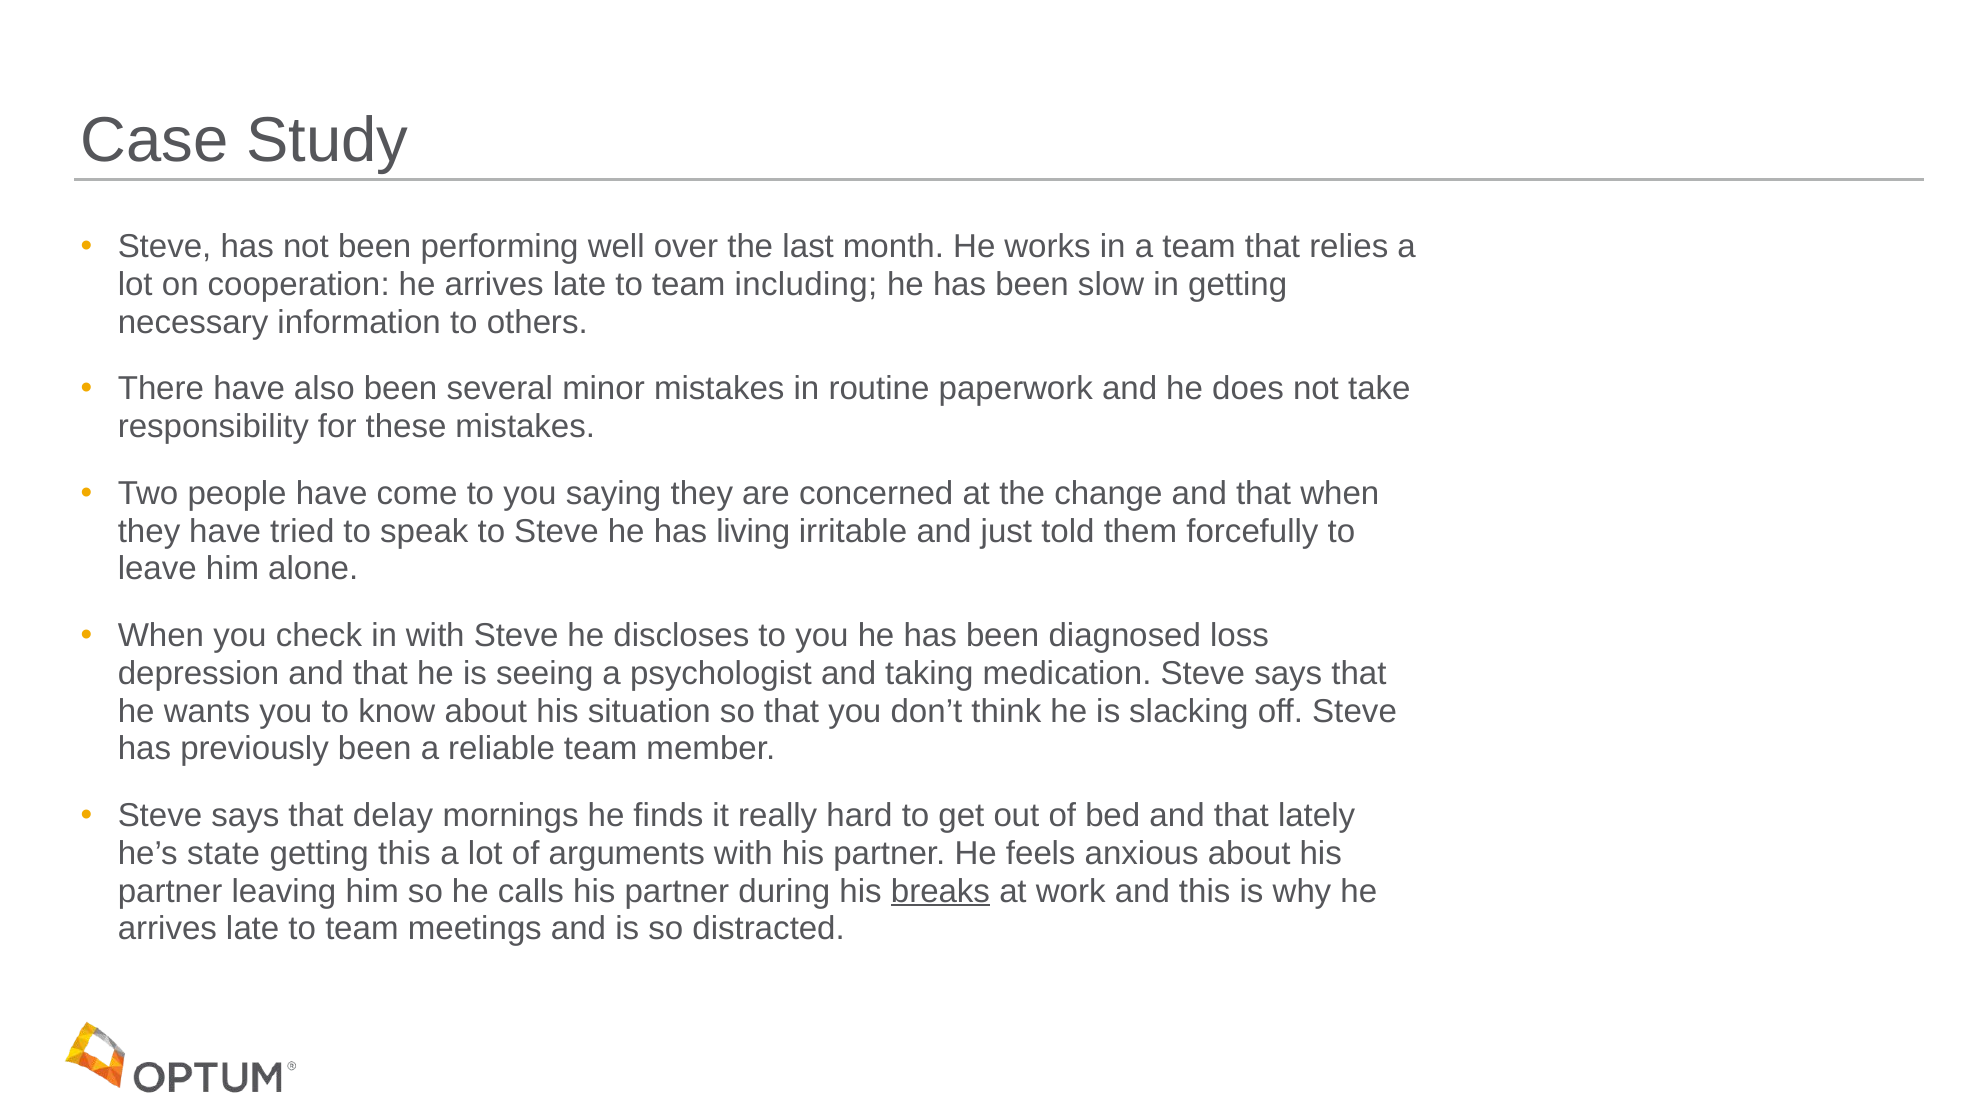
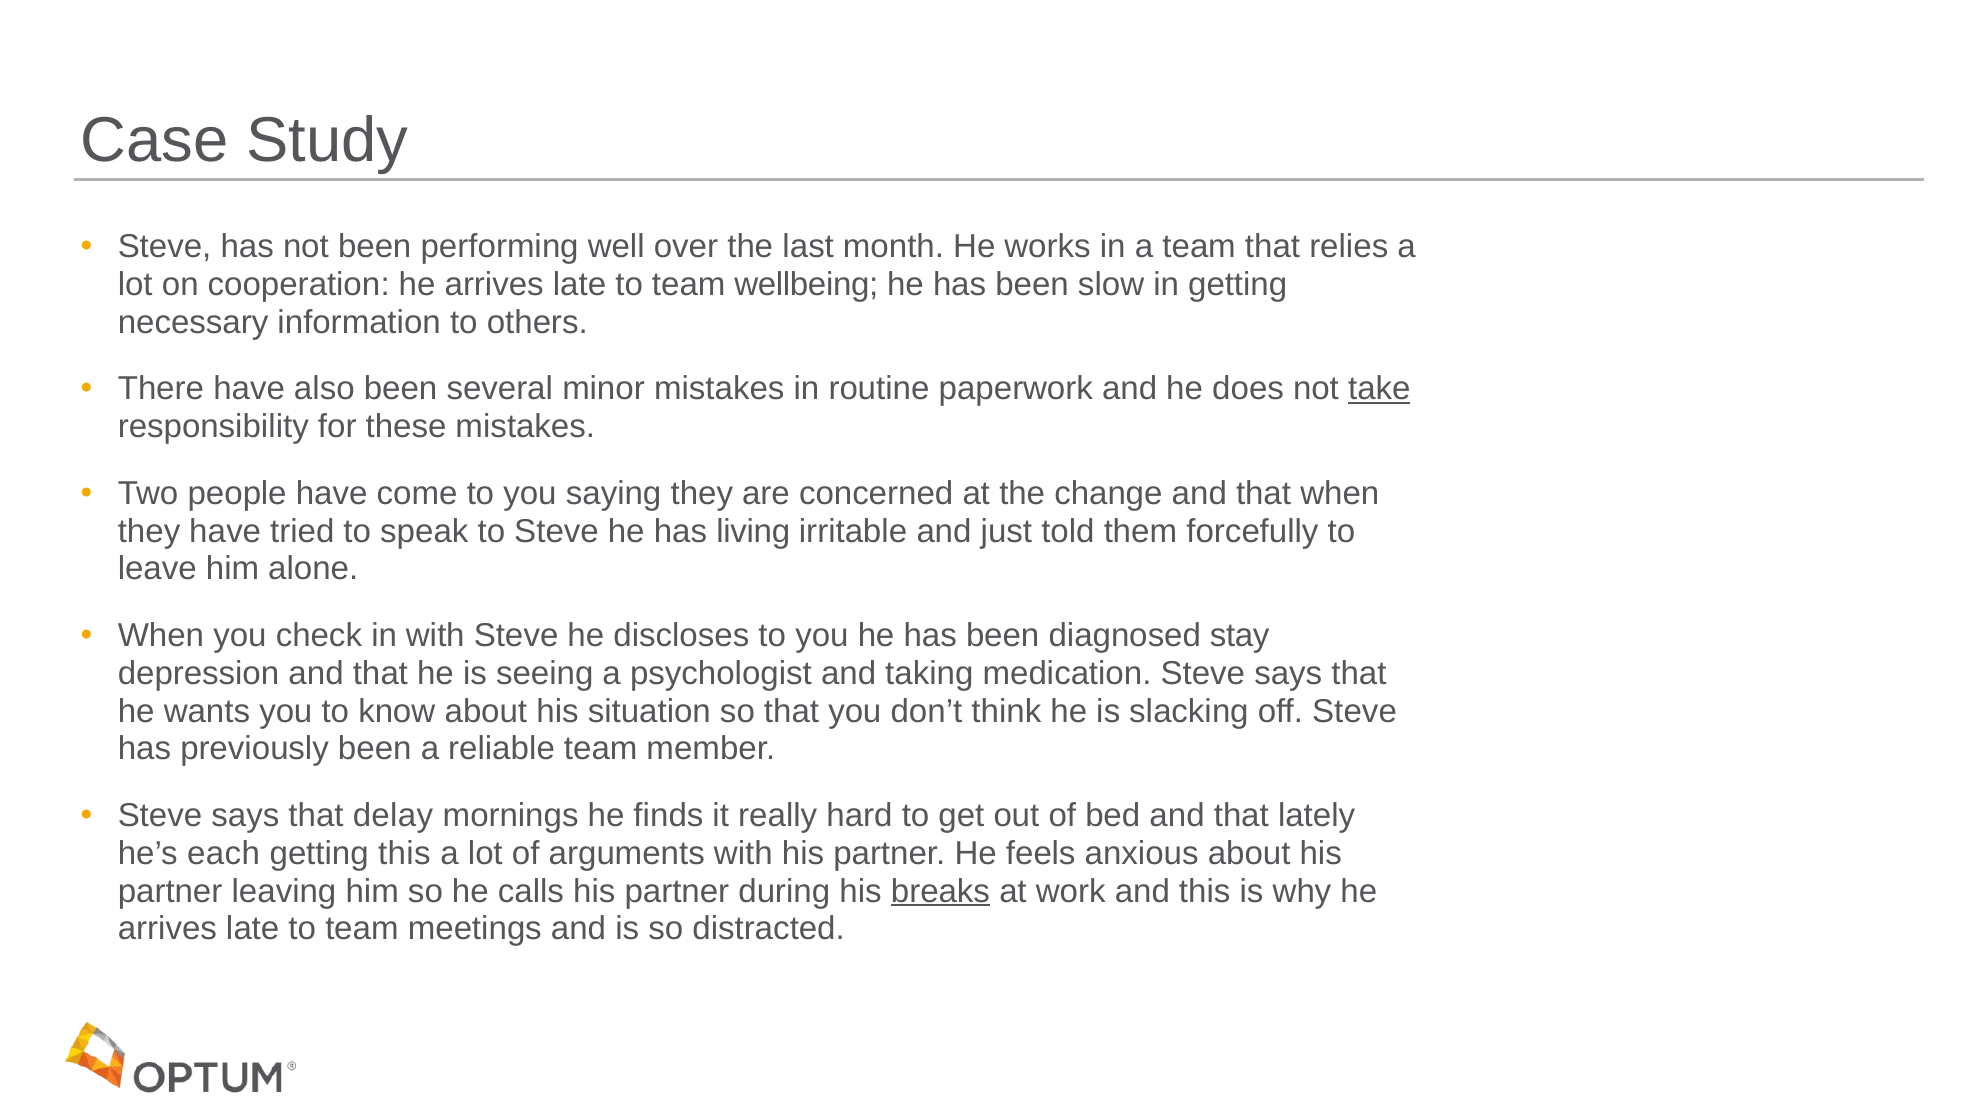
including: including -> wellbeing
take underline: none -> present
loss: loss -> stay
state: state -> each
